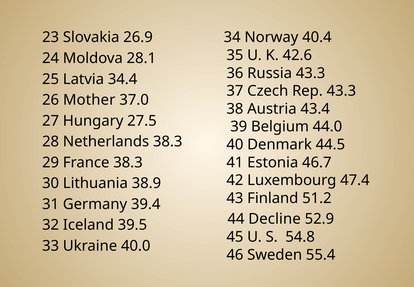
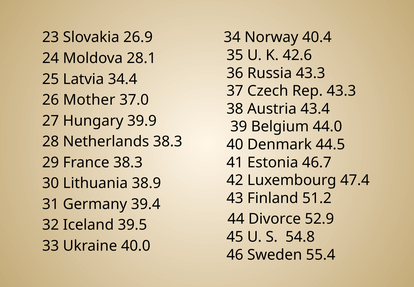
27.5: 27.5 -> 39.9
Decline: Decline -> Divorce
